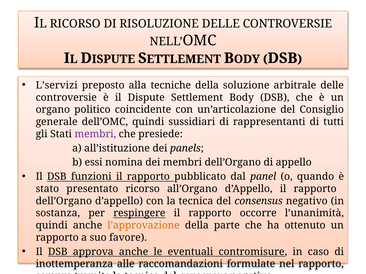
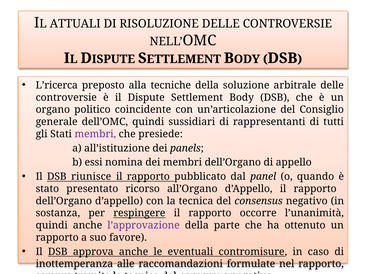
RICORSO at (75, 24): RICORSO -> ATTUALI
L’servizi: L’servizi -> L’ricerca
funzioni: funzioni -> riunisce
l’approvazione colour: orange -> purple
